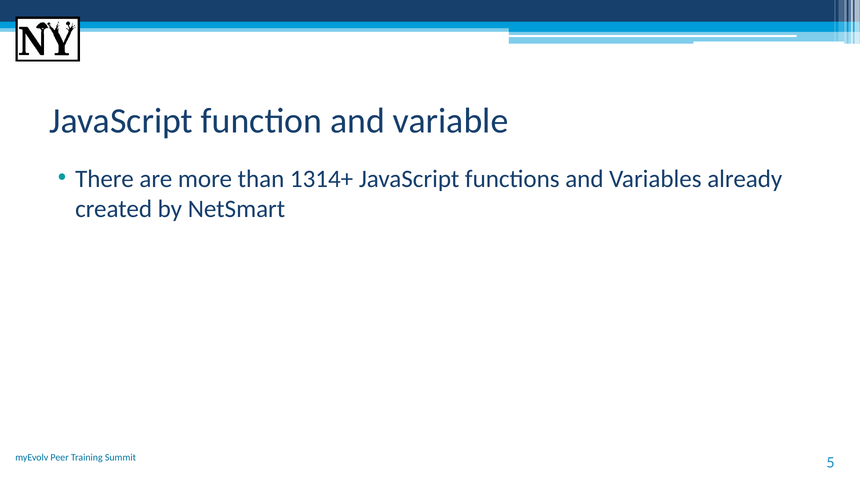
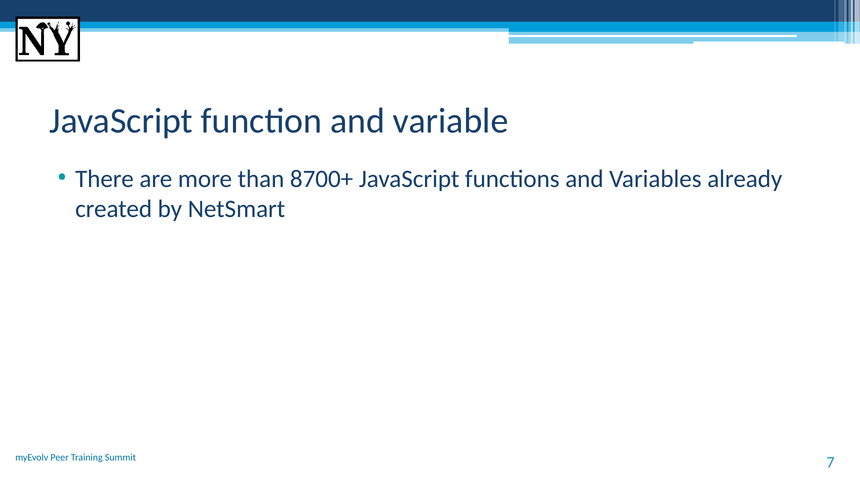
1314+: 1314+ -> 8700+
5: 5 -> 7
